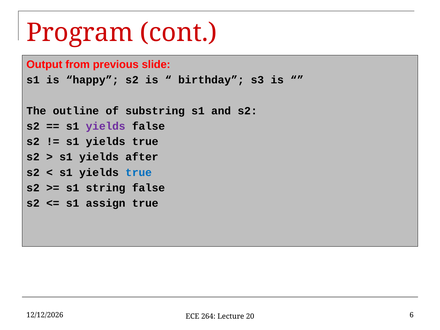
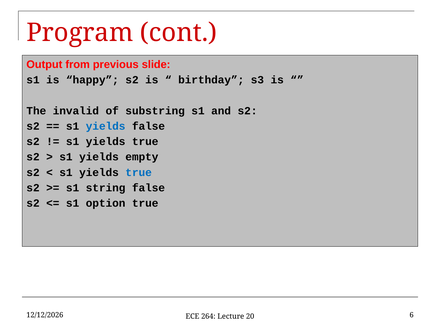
outline: outline -> invalid
yields at (106, 126) colour: purple -> blue
after: after -> empty
assign: assign -> option
